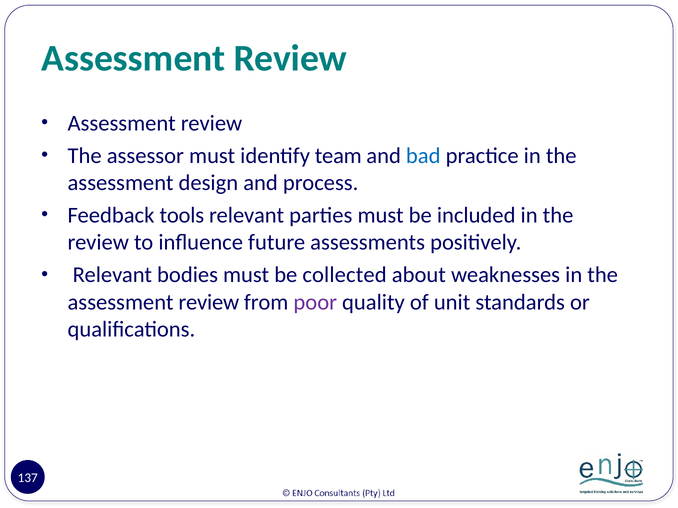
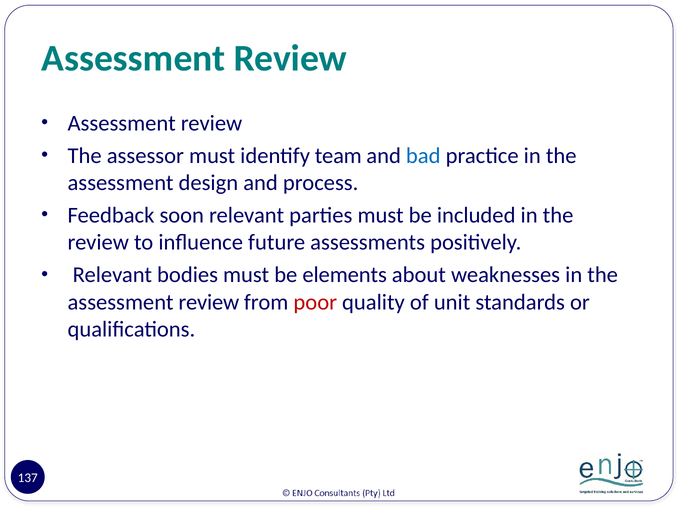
tools: tools -> soon
collected: collected -> elements
poor colour: purple -> red
